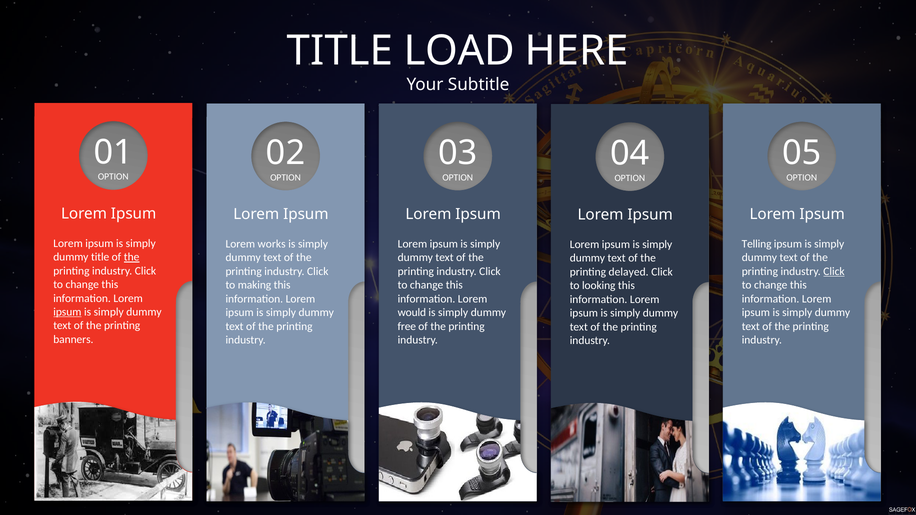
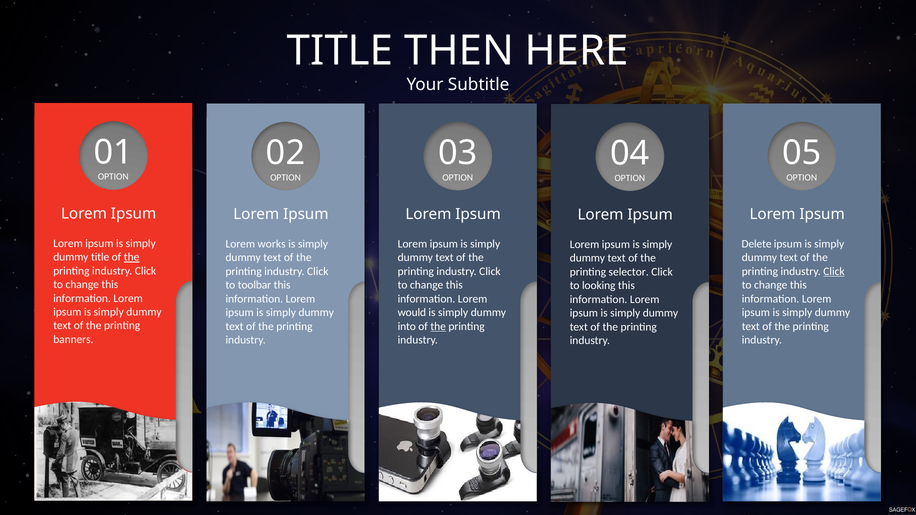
LOAD: LOAD -> THEN
Telling: Telling -> Delete
delayed: delayed -> selector
making: making -> toolbar
ipsum at (67, 312) underline: present -> none
free: free -> into
the at (438, 326) underline: none -> present
